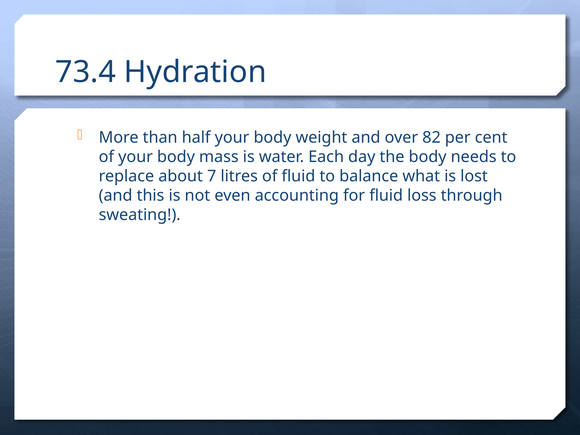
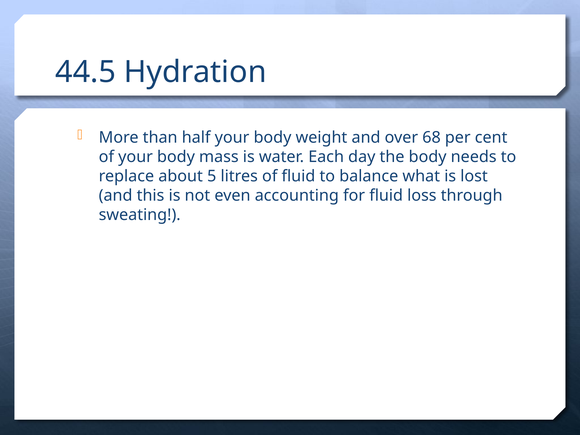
73.4: 73.4 -> 44.5
82: 82 -> 68
7: 7 -> 5
